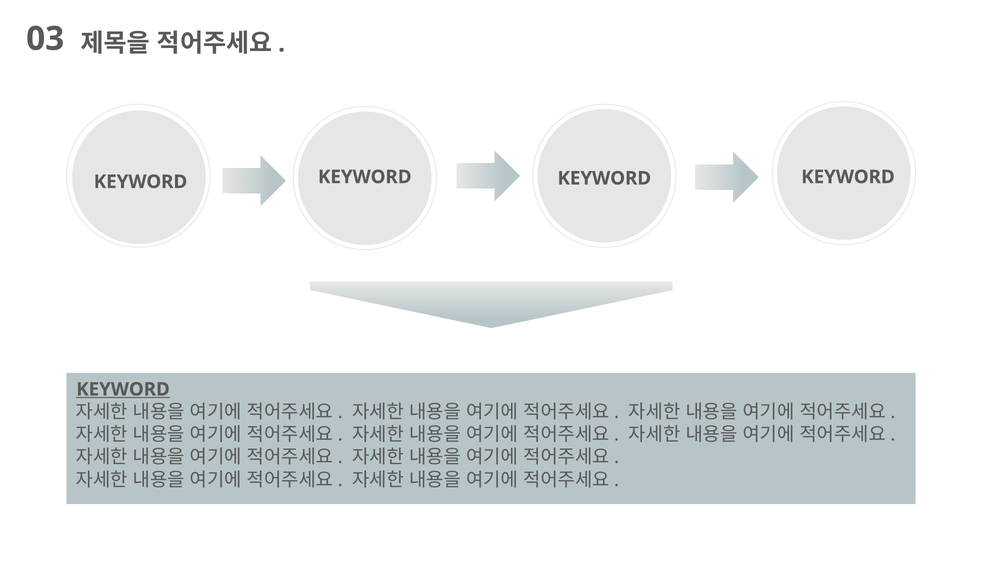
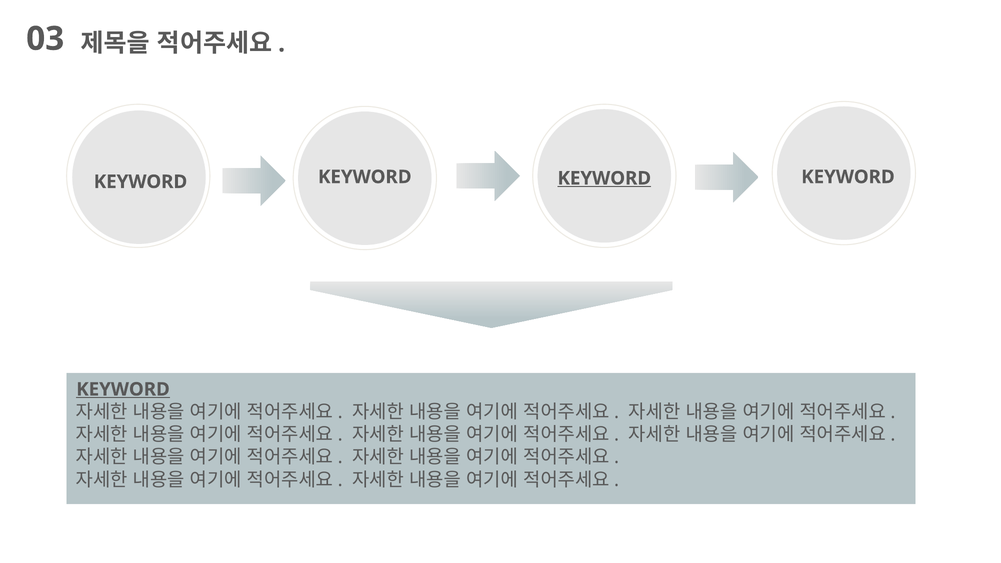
KEYWORD at (604, 178) underline: none -> present
